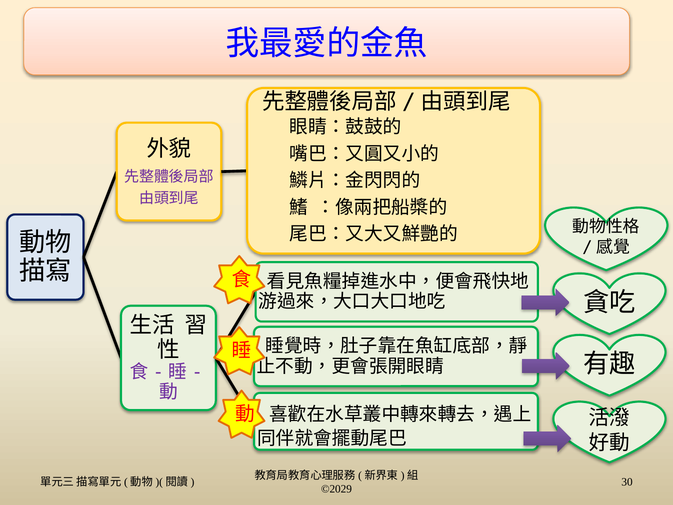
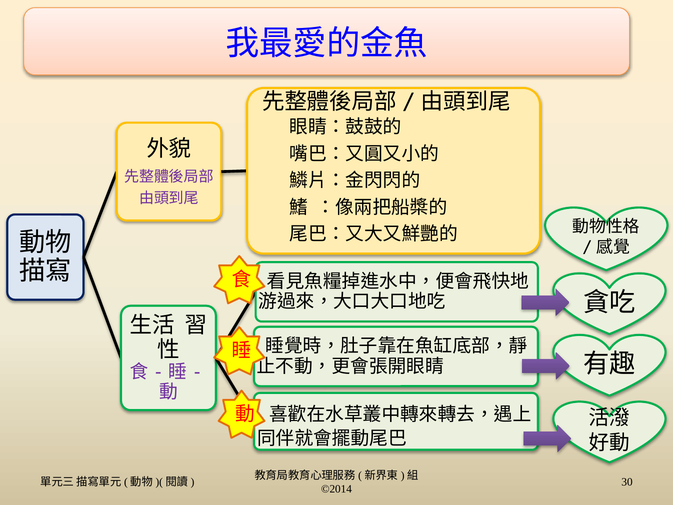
©2029: ©2029 -> ©2014
